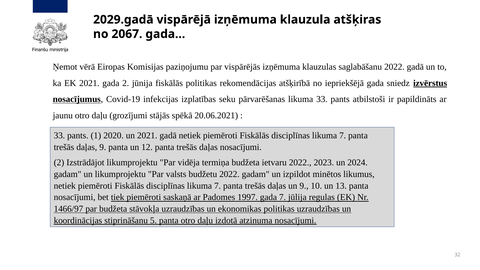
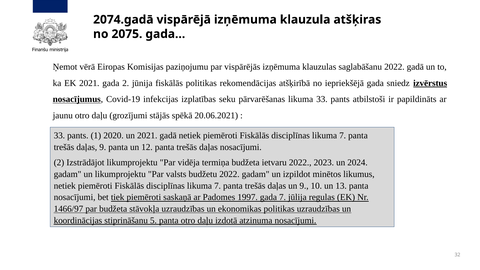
2029.gadā: 2029.gadā -> 2074.gadā
2067: 2067 -> 2075
